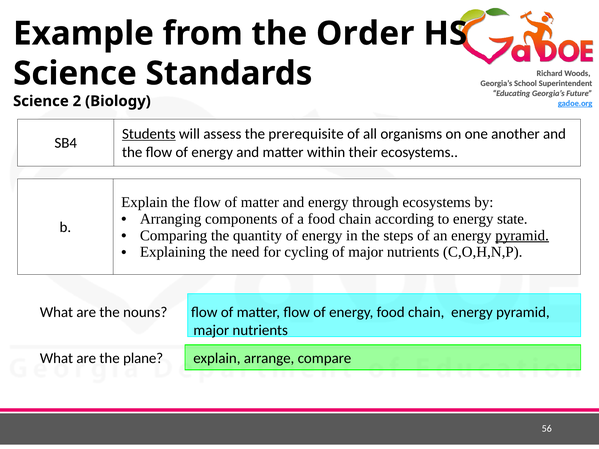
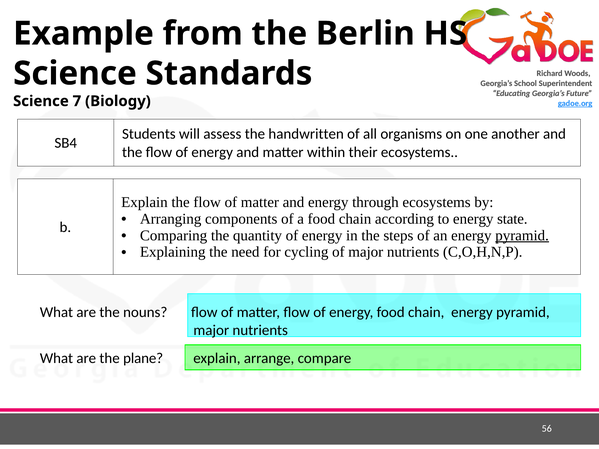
Order: Order -> Berlin
2: 2 -> 7
Students underline: present -> none
prerequisite: prerequisite -> handwritten
